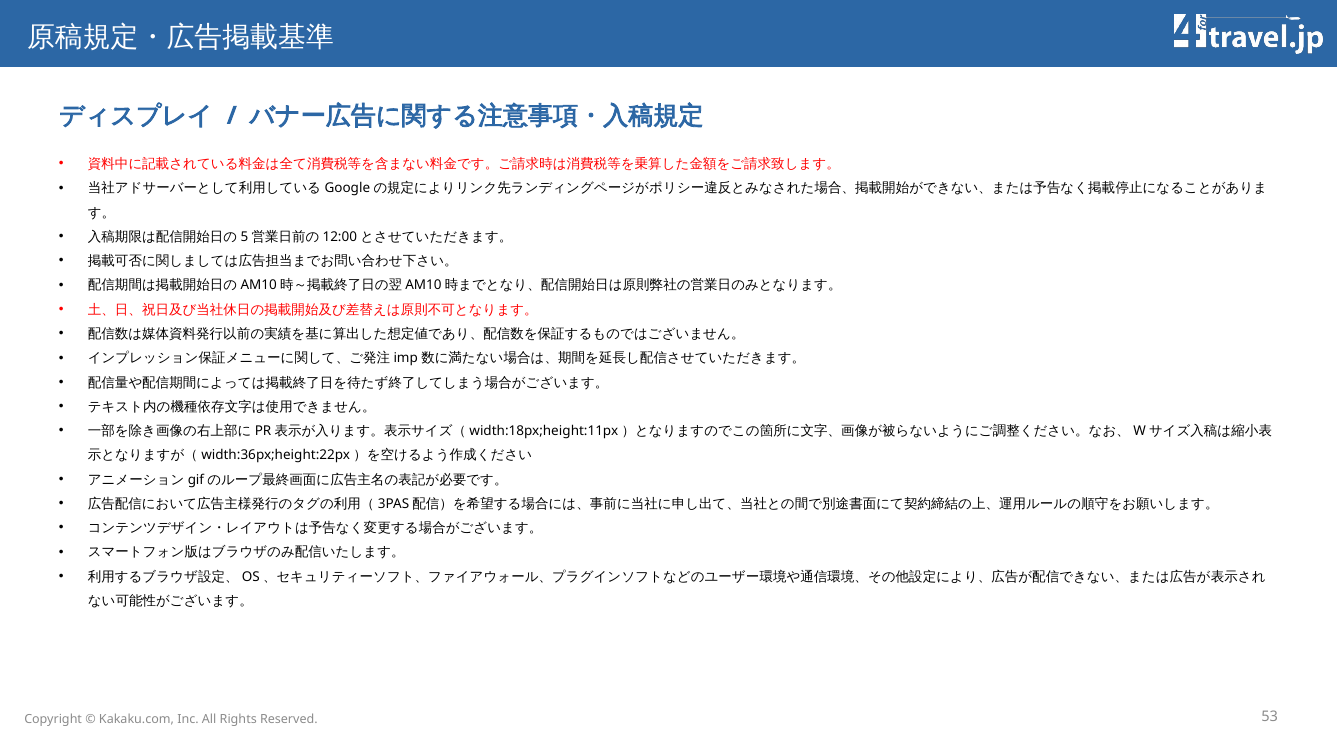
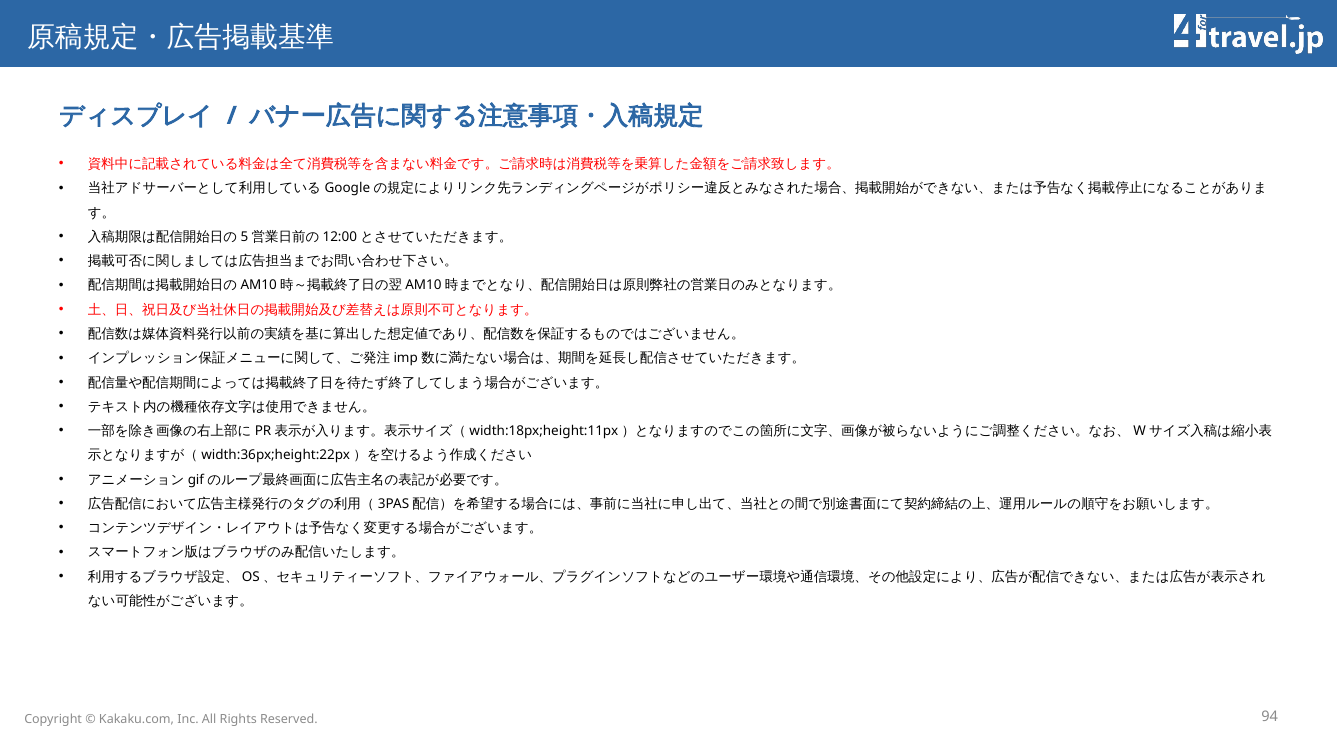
53: 53 -> 94
